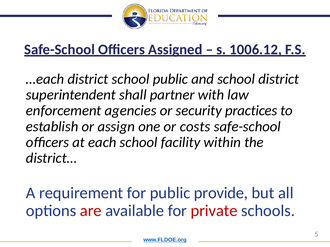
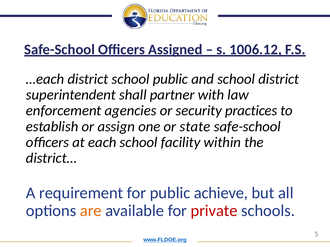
costs: costs -> state
provide: provide -> achieve
are colour: red -> orange
